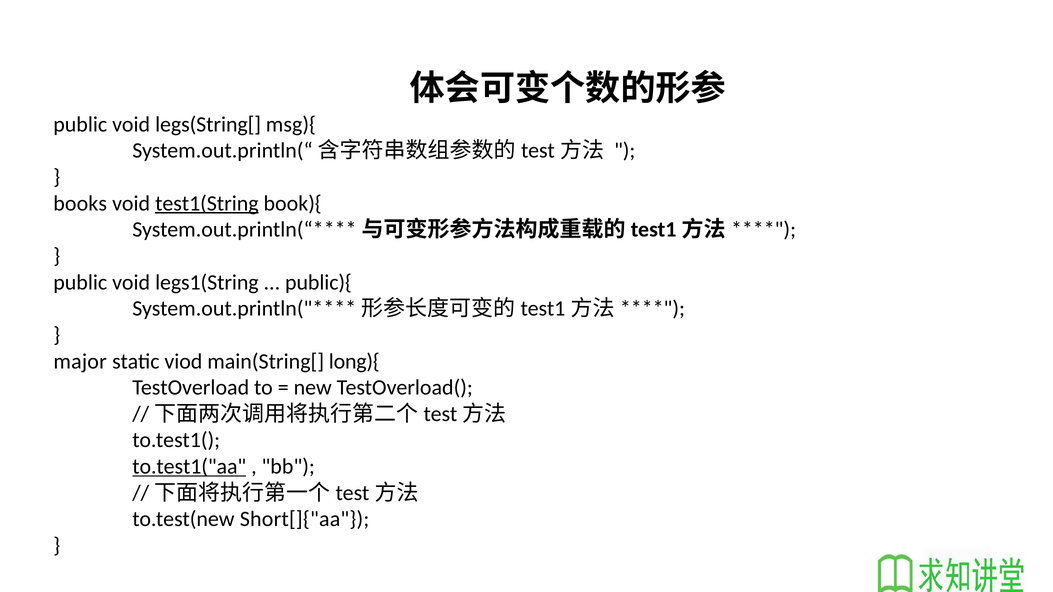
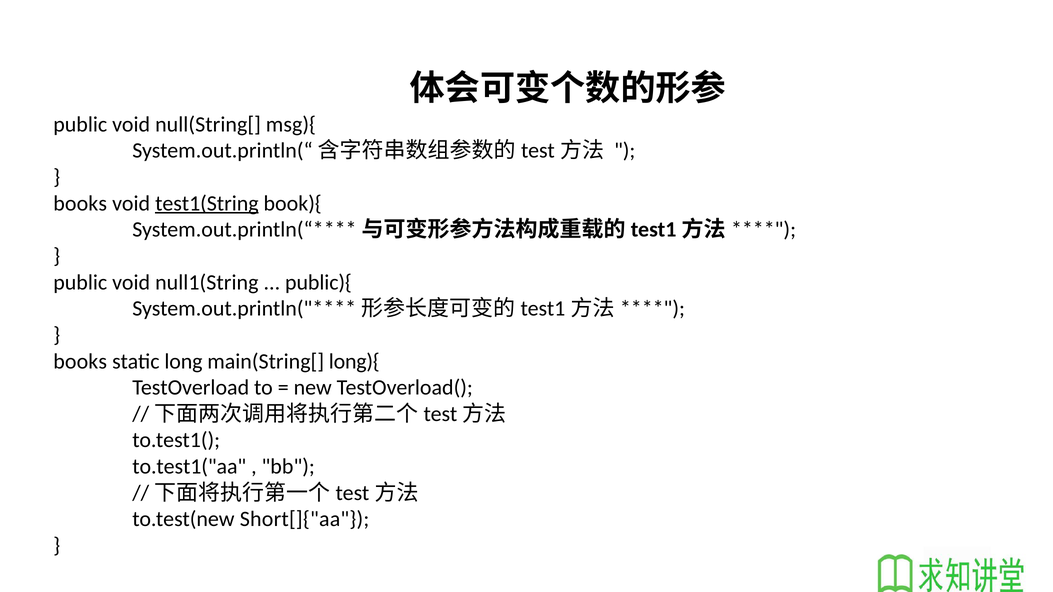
legs(String[: legs(String[ -> null(String[
legs1(String: legs1(String -> null1(String
major at (80, 361): major -> books
viod: viod -> long
to.test1("aa underline: present -> none
